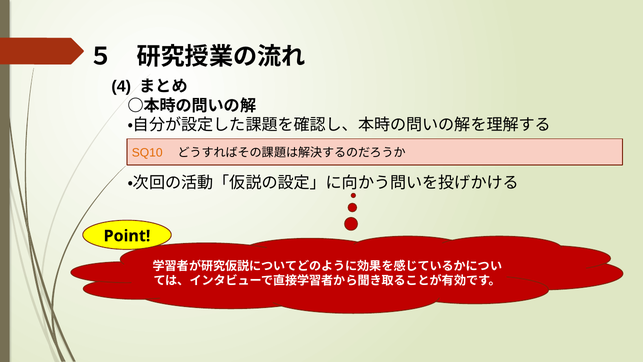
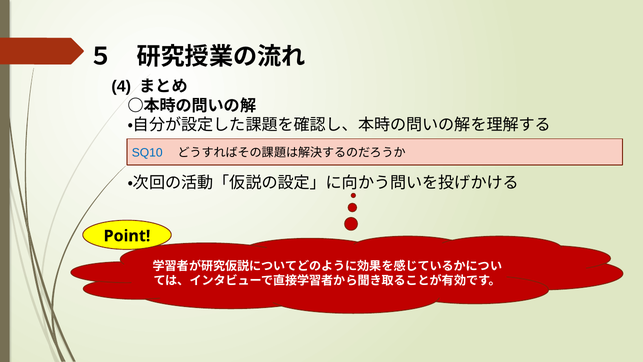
SQ10 colour: orange -> blue
